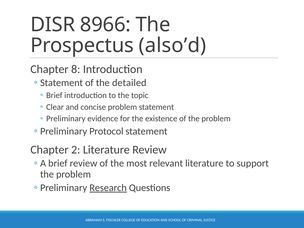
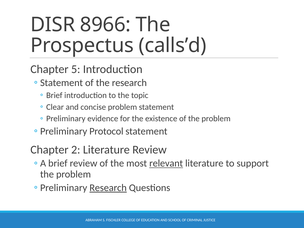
also’d: also’d -> calls’d
8: 8 -> 5
the detailed: detailed -> research
relevant underline: none -> present
